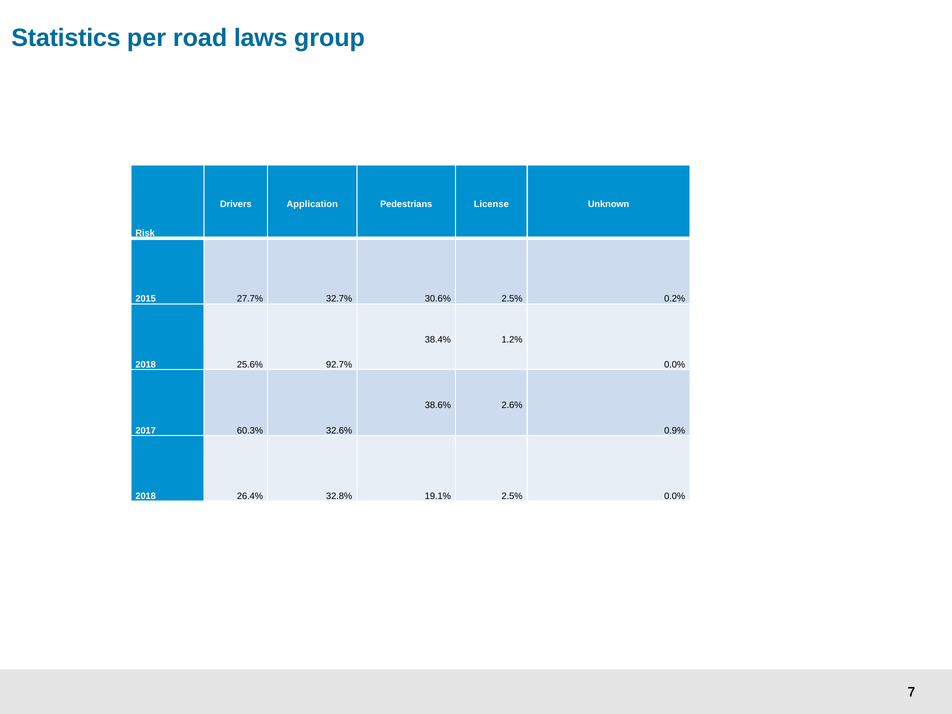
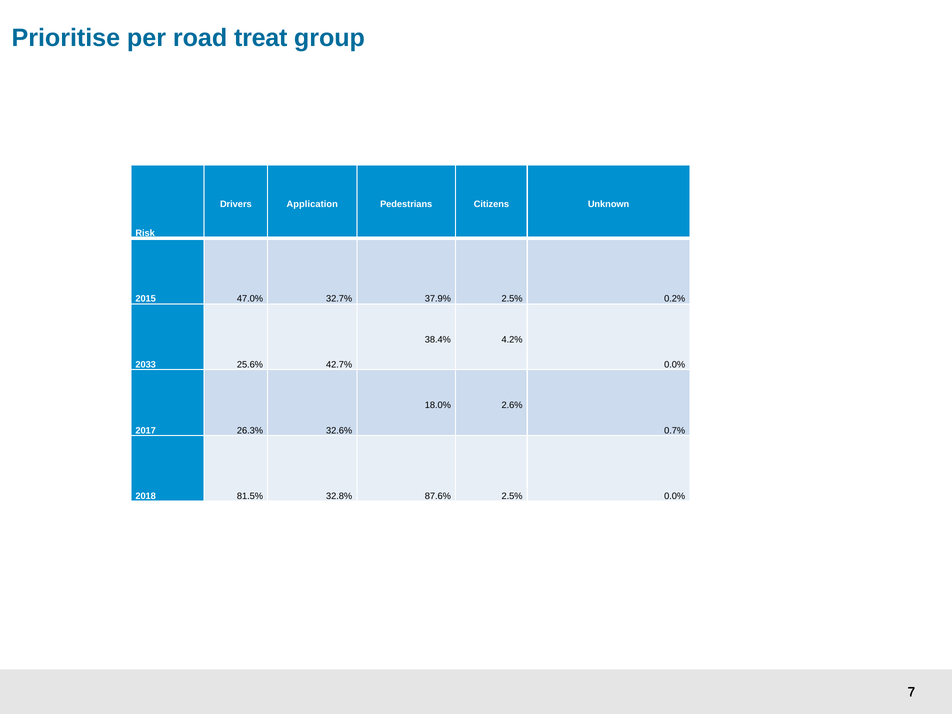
Statistics: Statistics -> Prioritise
laws: laws -> treat
License: License -> Citizens
27.7%: 27.7% -> 47.0%
30.6%: 30.6% -> 37.9%
1.2%: 1.2% -> 4.2%
2018 at (146, 365): 2018 -> 2033
92.7%: 92.7% -> 42.7%
38.6%: 38.6% -> 18.0%
60.3%: 60.3% -> 26.3%
0.9%: 0.9% -> 0.7%
26.4%: 26.4% -> 81.5%
19.1%: 19.1% -> 87.6%
